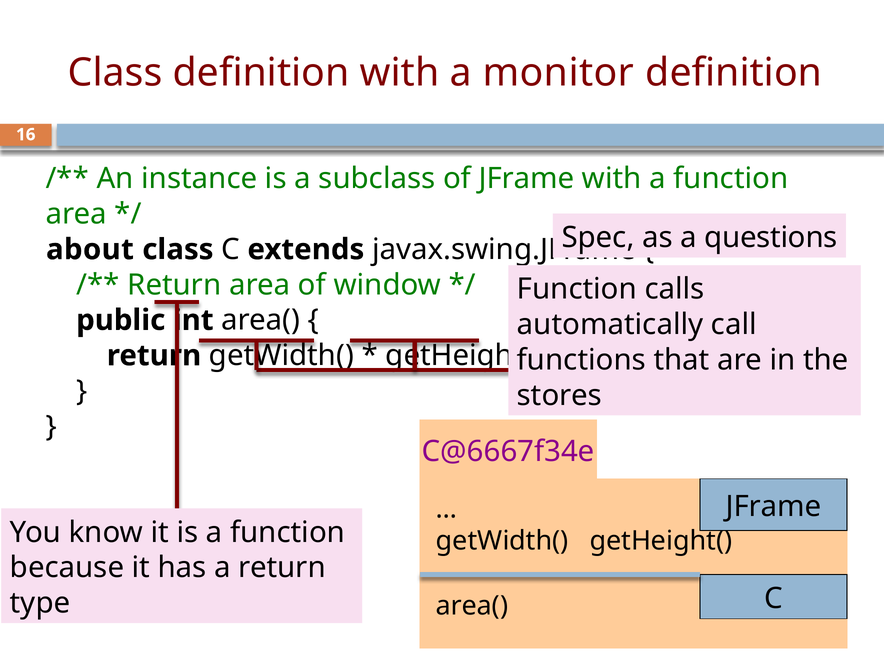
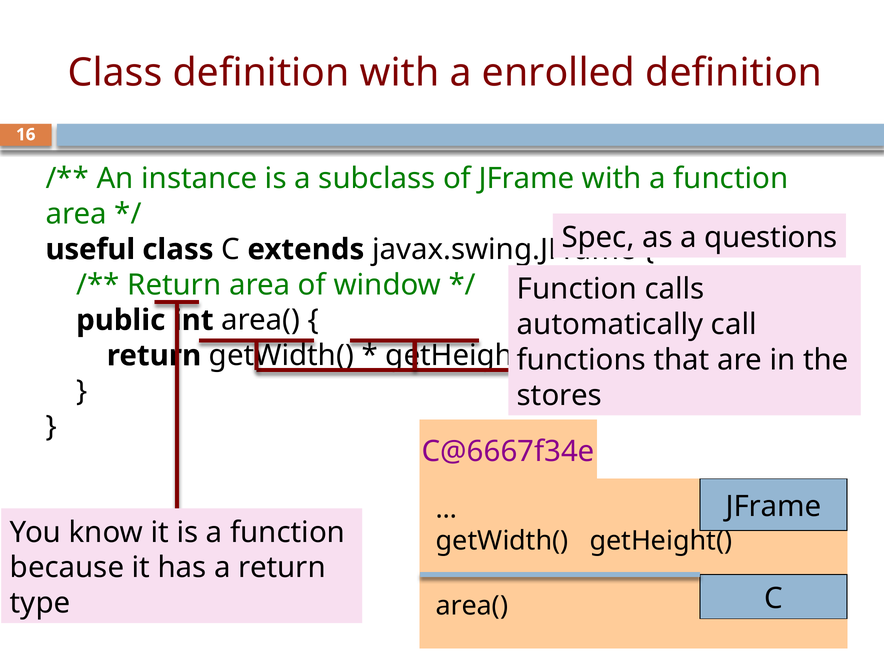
monitor: monitor -> enrolled
about: about -> useful
